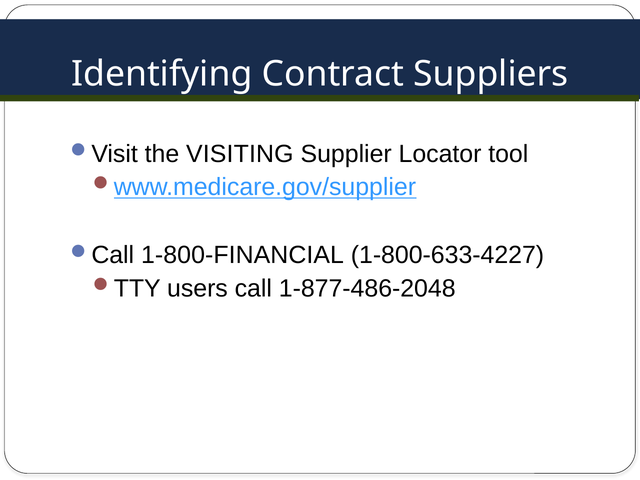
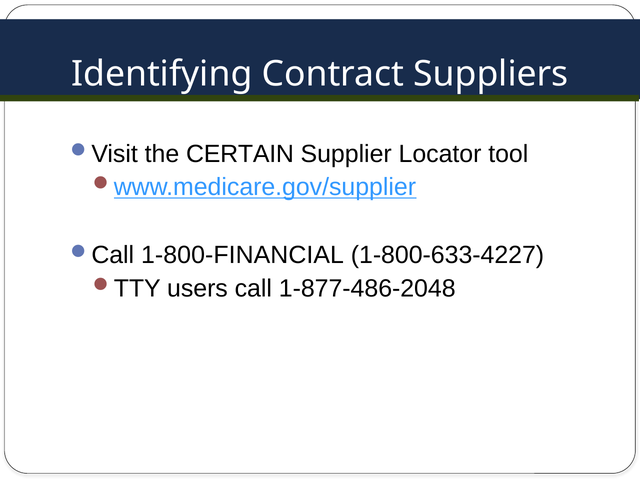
VISITING: VISITING -> CERTAIN
